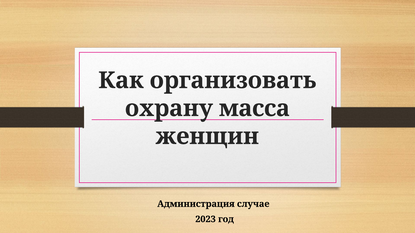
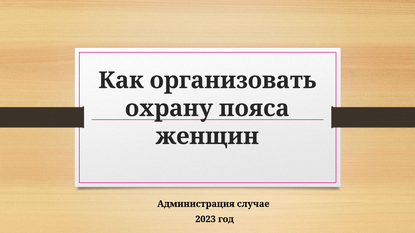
масса: масса -> пояса
